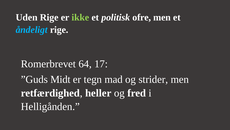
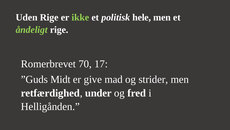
ofre: ofre -> hele
åndeligt colour: light blue -> light green
64: 64 -> 70
tegn: tegn -> give
heller: heller -> under
